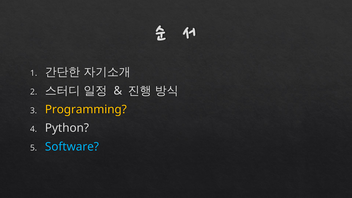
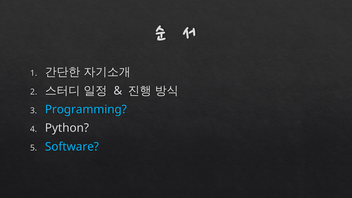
Programming colour: yellow -> light blue
